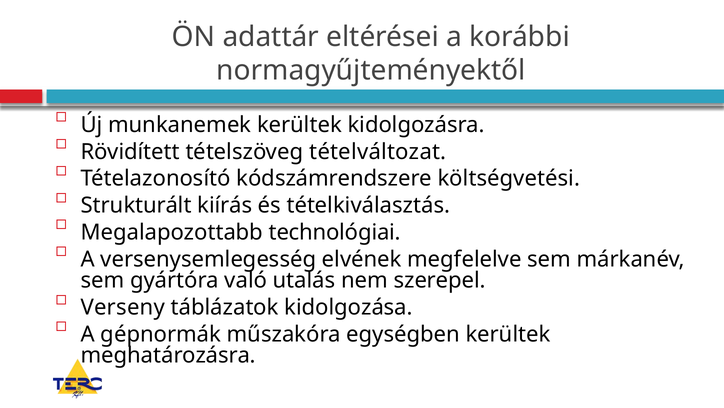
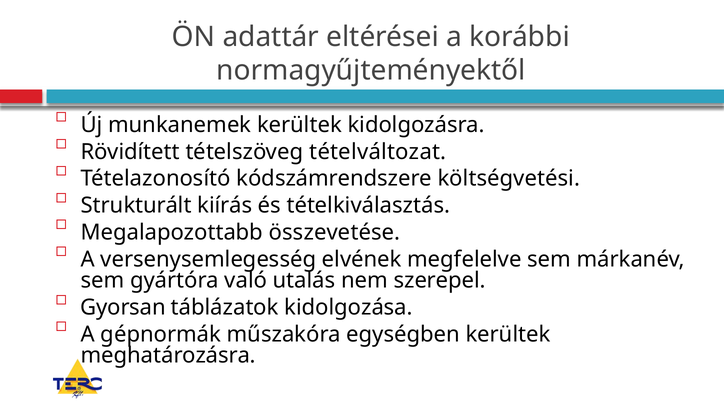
technológiai: technológiai -> összevetése
Verseny: Verseny -> Gyorsan
